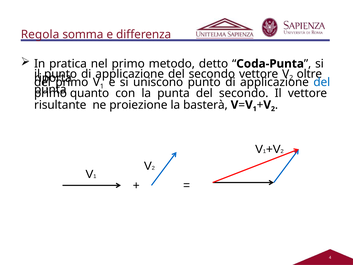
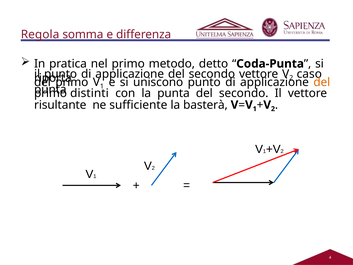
oltre: oltre -> caso
del at (322, 82) colour: blue -> orange
quanto: quanto -> distinti
proiezione: proiezione -> sufficiente
